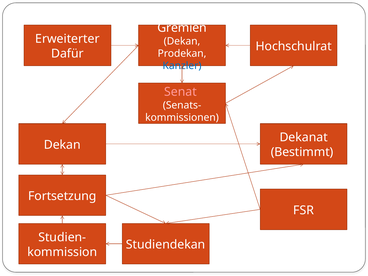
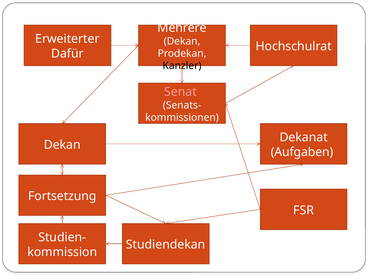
Gremien: Gremien -> Mehrere
Kanzler colour: blue -> black
Bestimmt: Bestimmt -> Aufgaben
